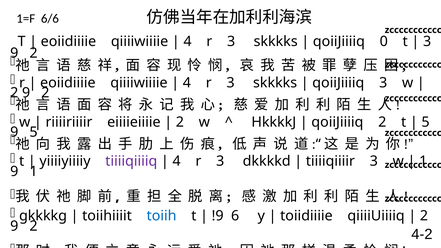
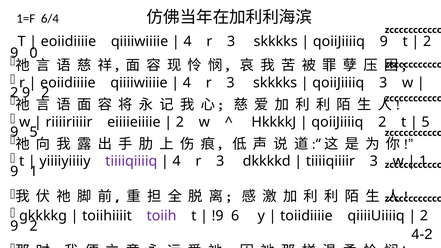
6/6: 6/6 -> 6/4
qoiiJiiiiq 0: 0 -> 9
3 at (427, 41): 3 -> 2
2 at (33, 53): 2 -> 0
toiih colour: blue -> purple
